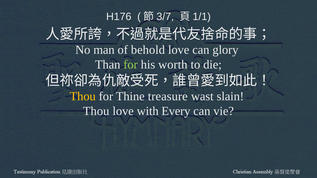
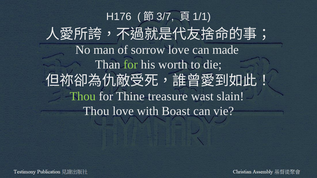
behold: behold -> sorrow
glory: glory -> made
Thou at (83, 96) colour: yellow -> light green
Every: Every -> Boast
